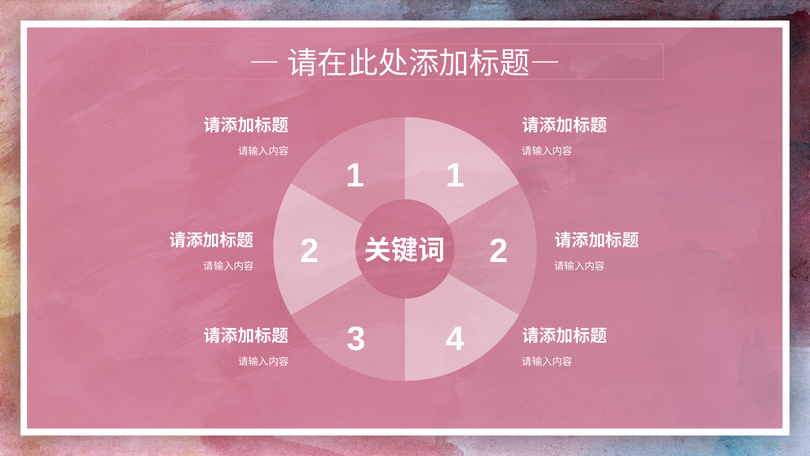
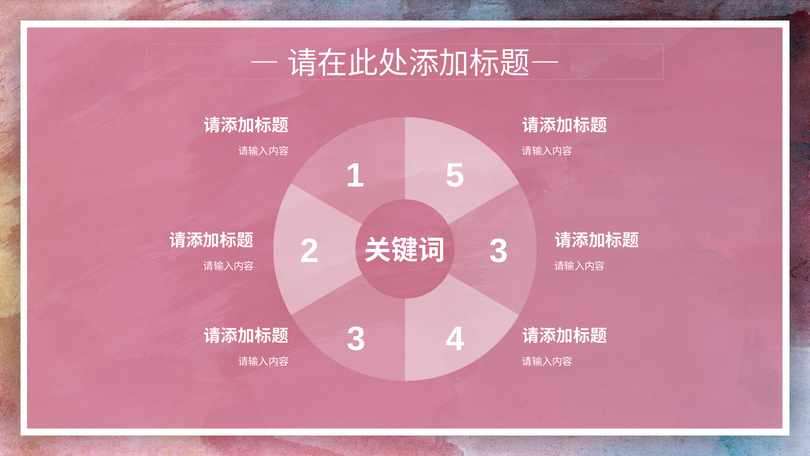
1 1: 1 -> 5
2 2: 2 -> 3
